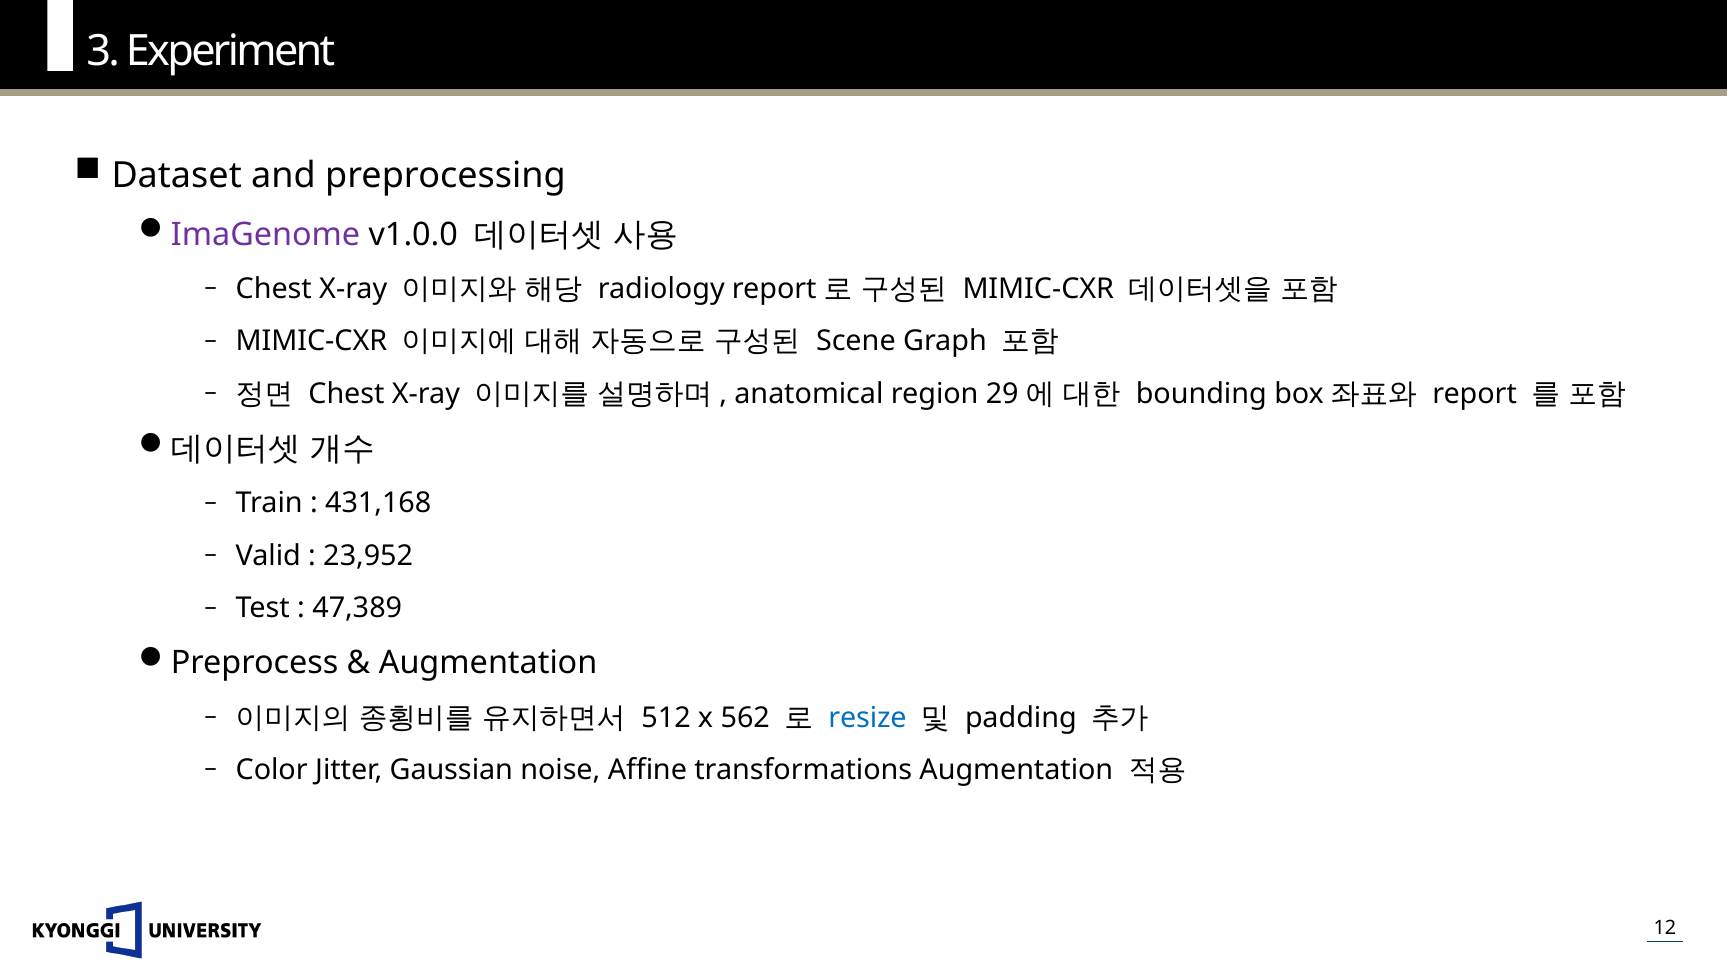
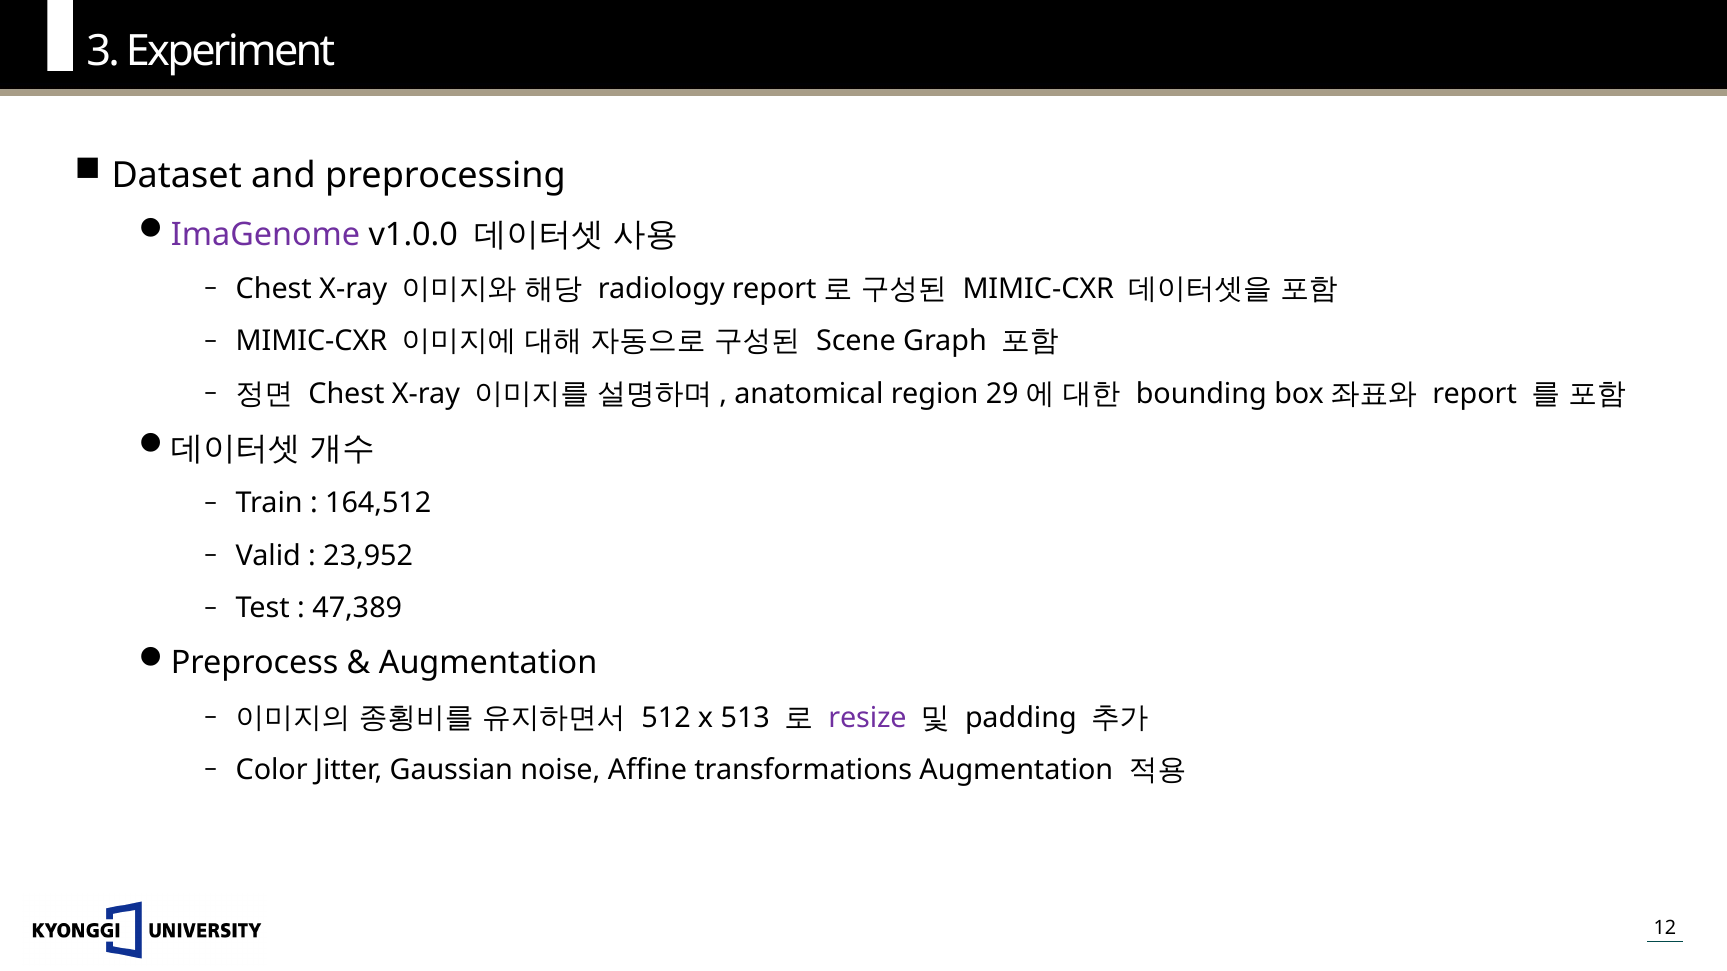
431,168: 431,168 -> 164,512
562: 562 -> 513
resize colour: blue -> purple
